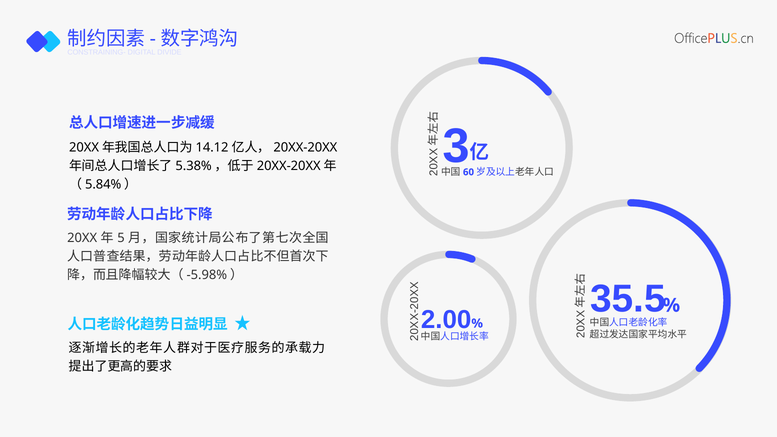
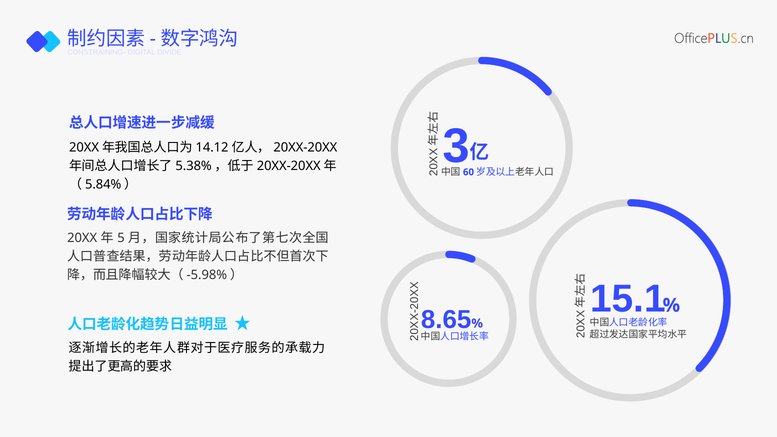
35.5: 35.5 -> 15.1
2.00: 2.00 -> 8.65
